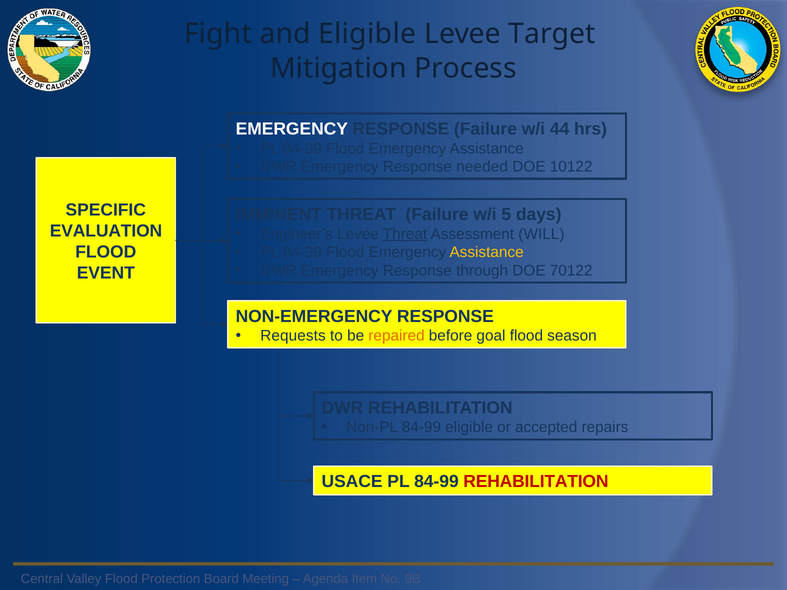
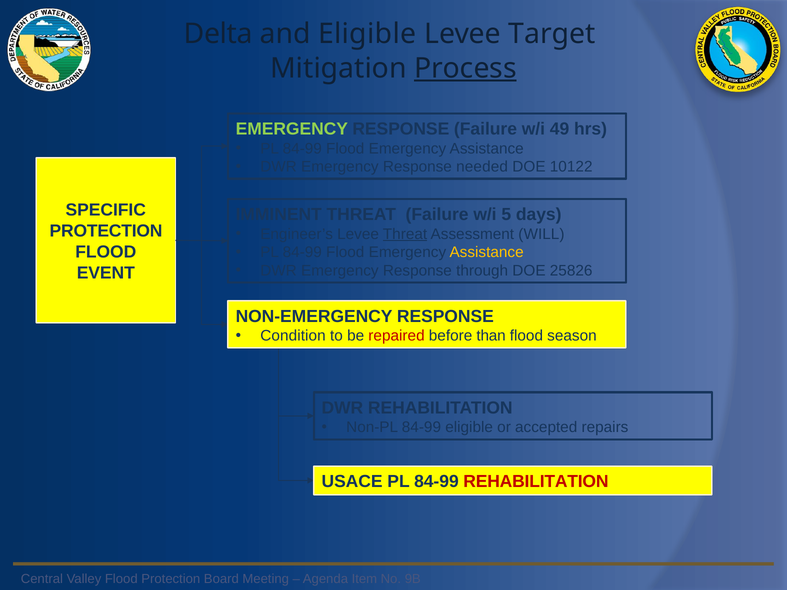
Fight: Fight -> Delta
Process underline: none -> present
EMERGENCY at (292, 129) colour: white -> light green
44: 44 -> 49
EVALUATION at (106, 231): EVALUATION -> PROTECTION
70122: 70122 -> 25826
Requests: Requests -> Condition
repaired colour: orange -> red
goal: goal -> than
